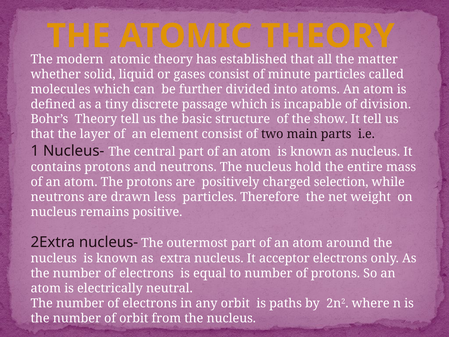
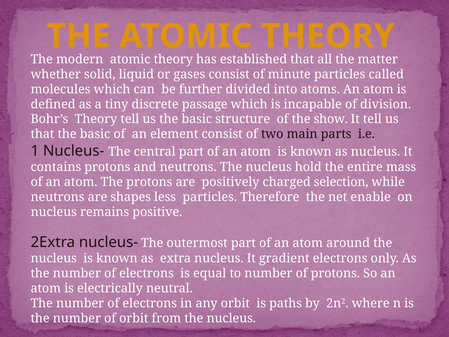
that the layer: layer -> basic
drawn: drawn -> shapes
weight: weight -> enable
acceptor: acceptor -> gradient
